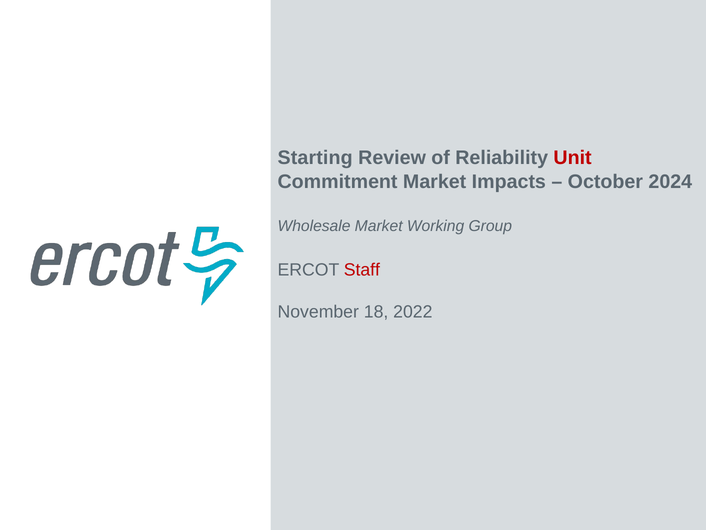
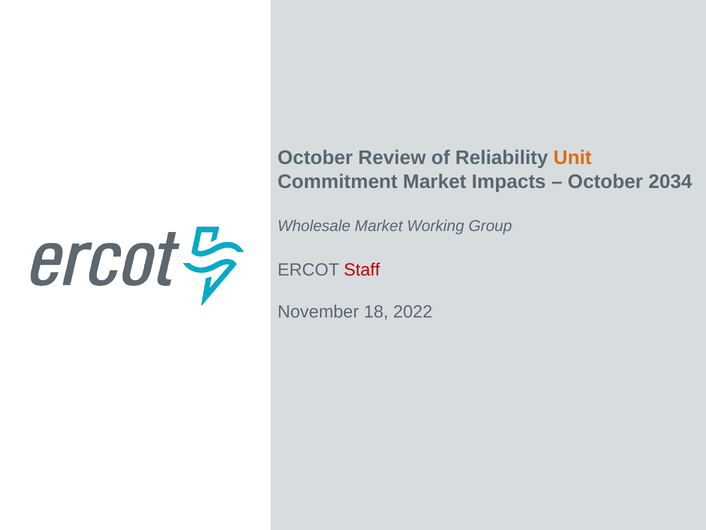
Starting at (315, 158): Starting -> October
Unit colour: red -> orange
2024: 2024 -> 2034
